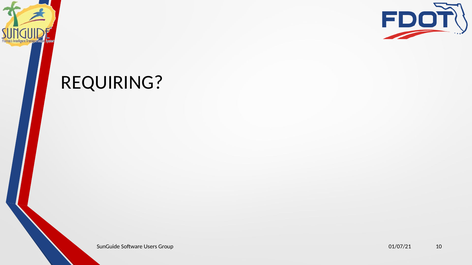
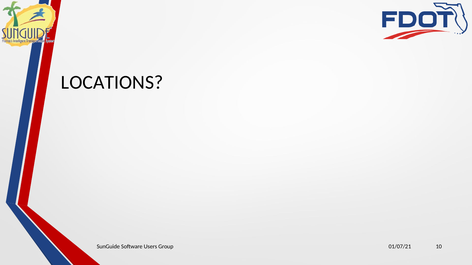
REQUIRING: REQUIRING -> LOCATIONS
